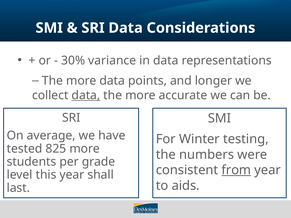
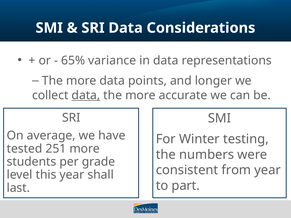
30%: 30% -> 65%
825: 825 -> 251
from underline: present -> none
aids: aids -> part
